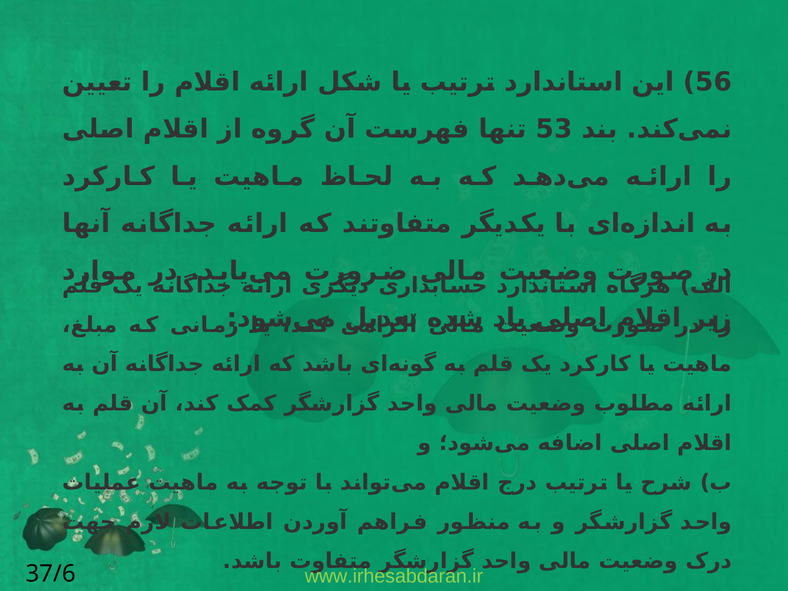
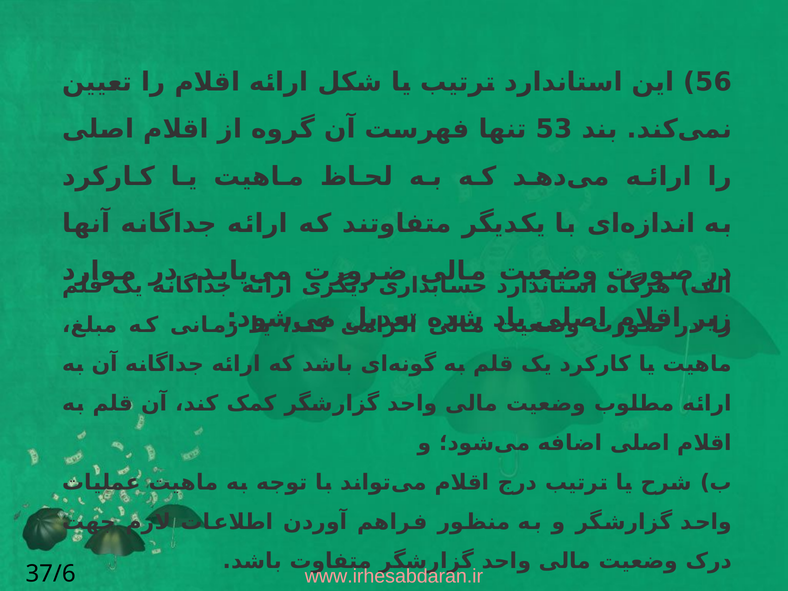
www.irhesabdaran.ir colour: light green -> pink
